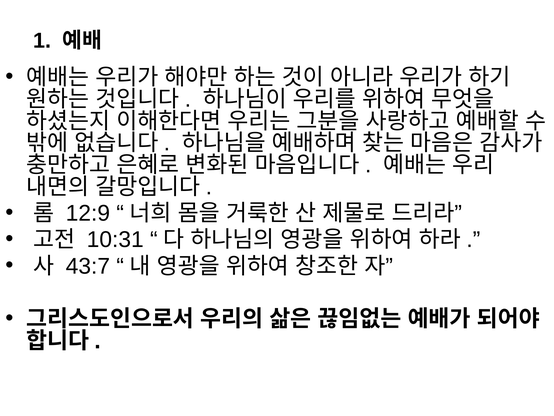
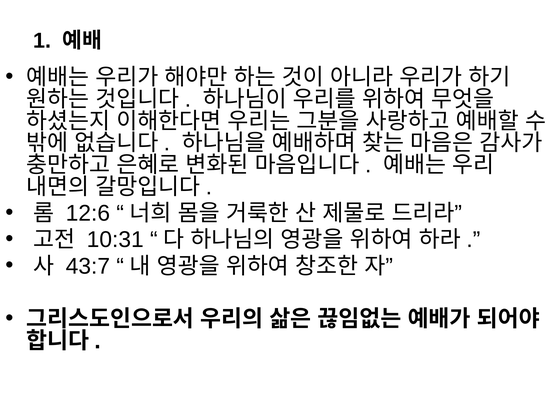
12:9: 12:9 -> 12:6
